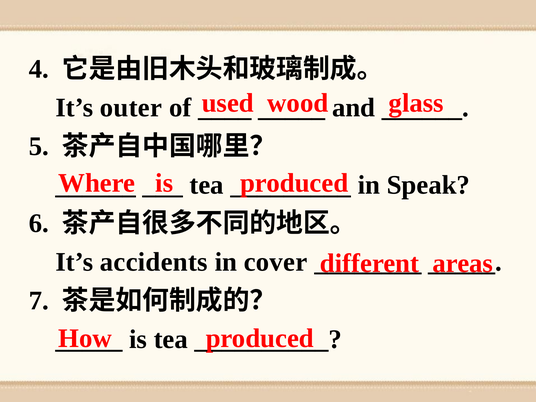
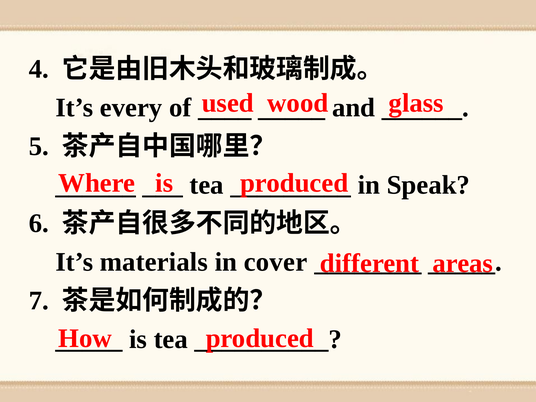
outer: outer -> every
accidents: accidents -> materials
